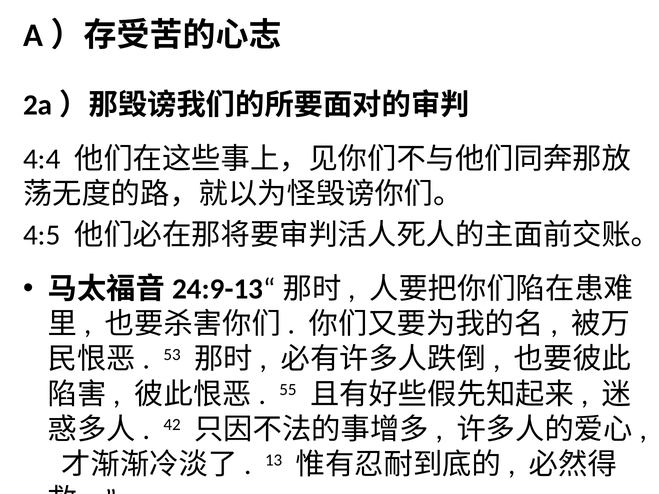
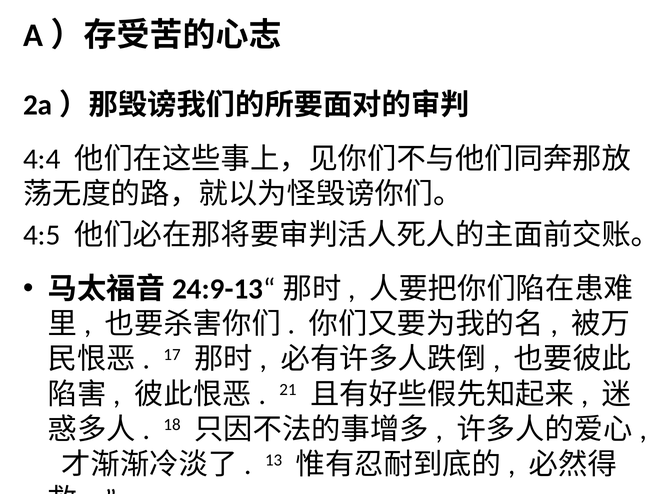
53: 53 -> 17
55: 55 -> 21
42: 42 -> 18
